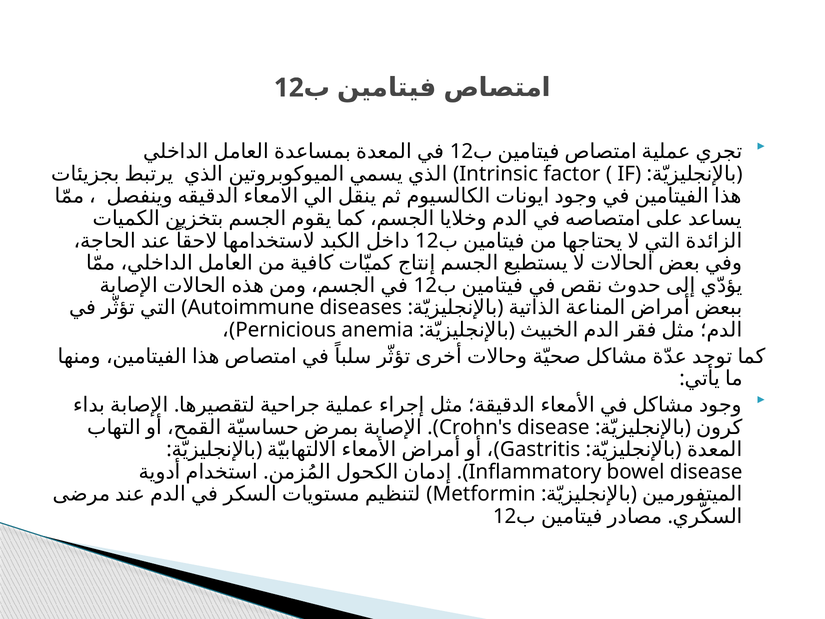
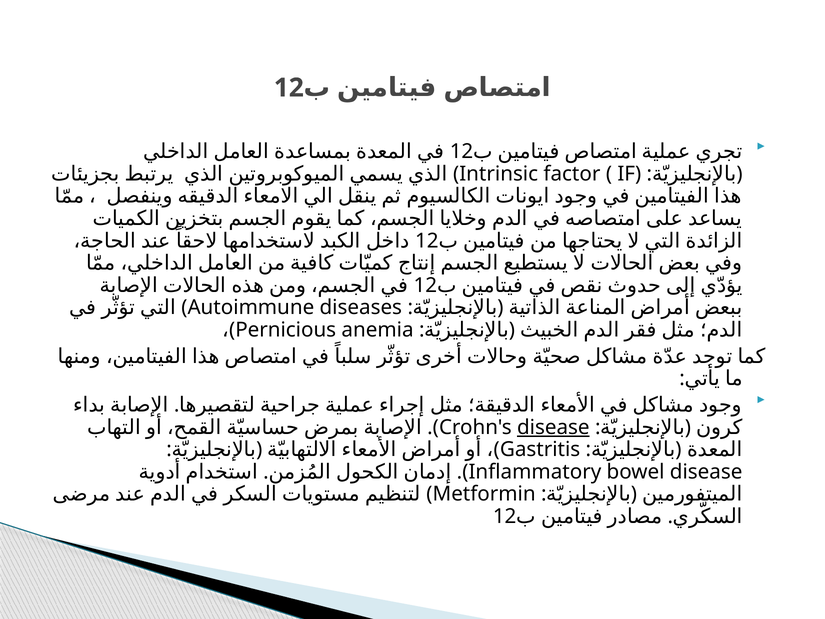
disease at (553, 427) underline: none -> present
